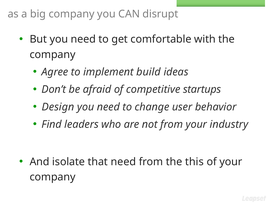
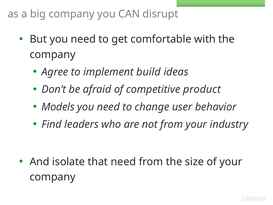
startups: startups -> product
Design: Design -> Models
this: this -> size
